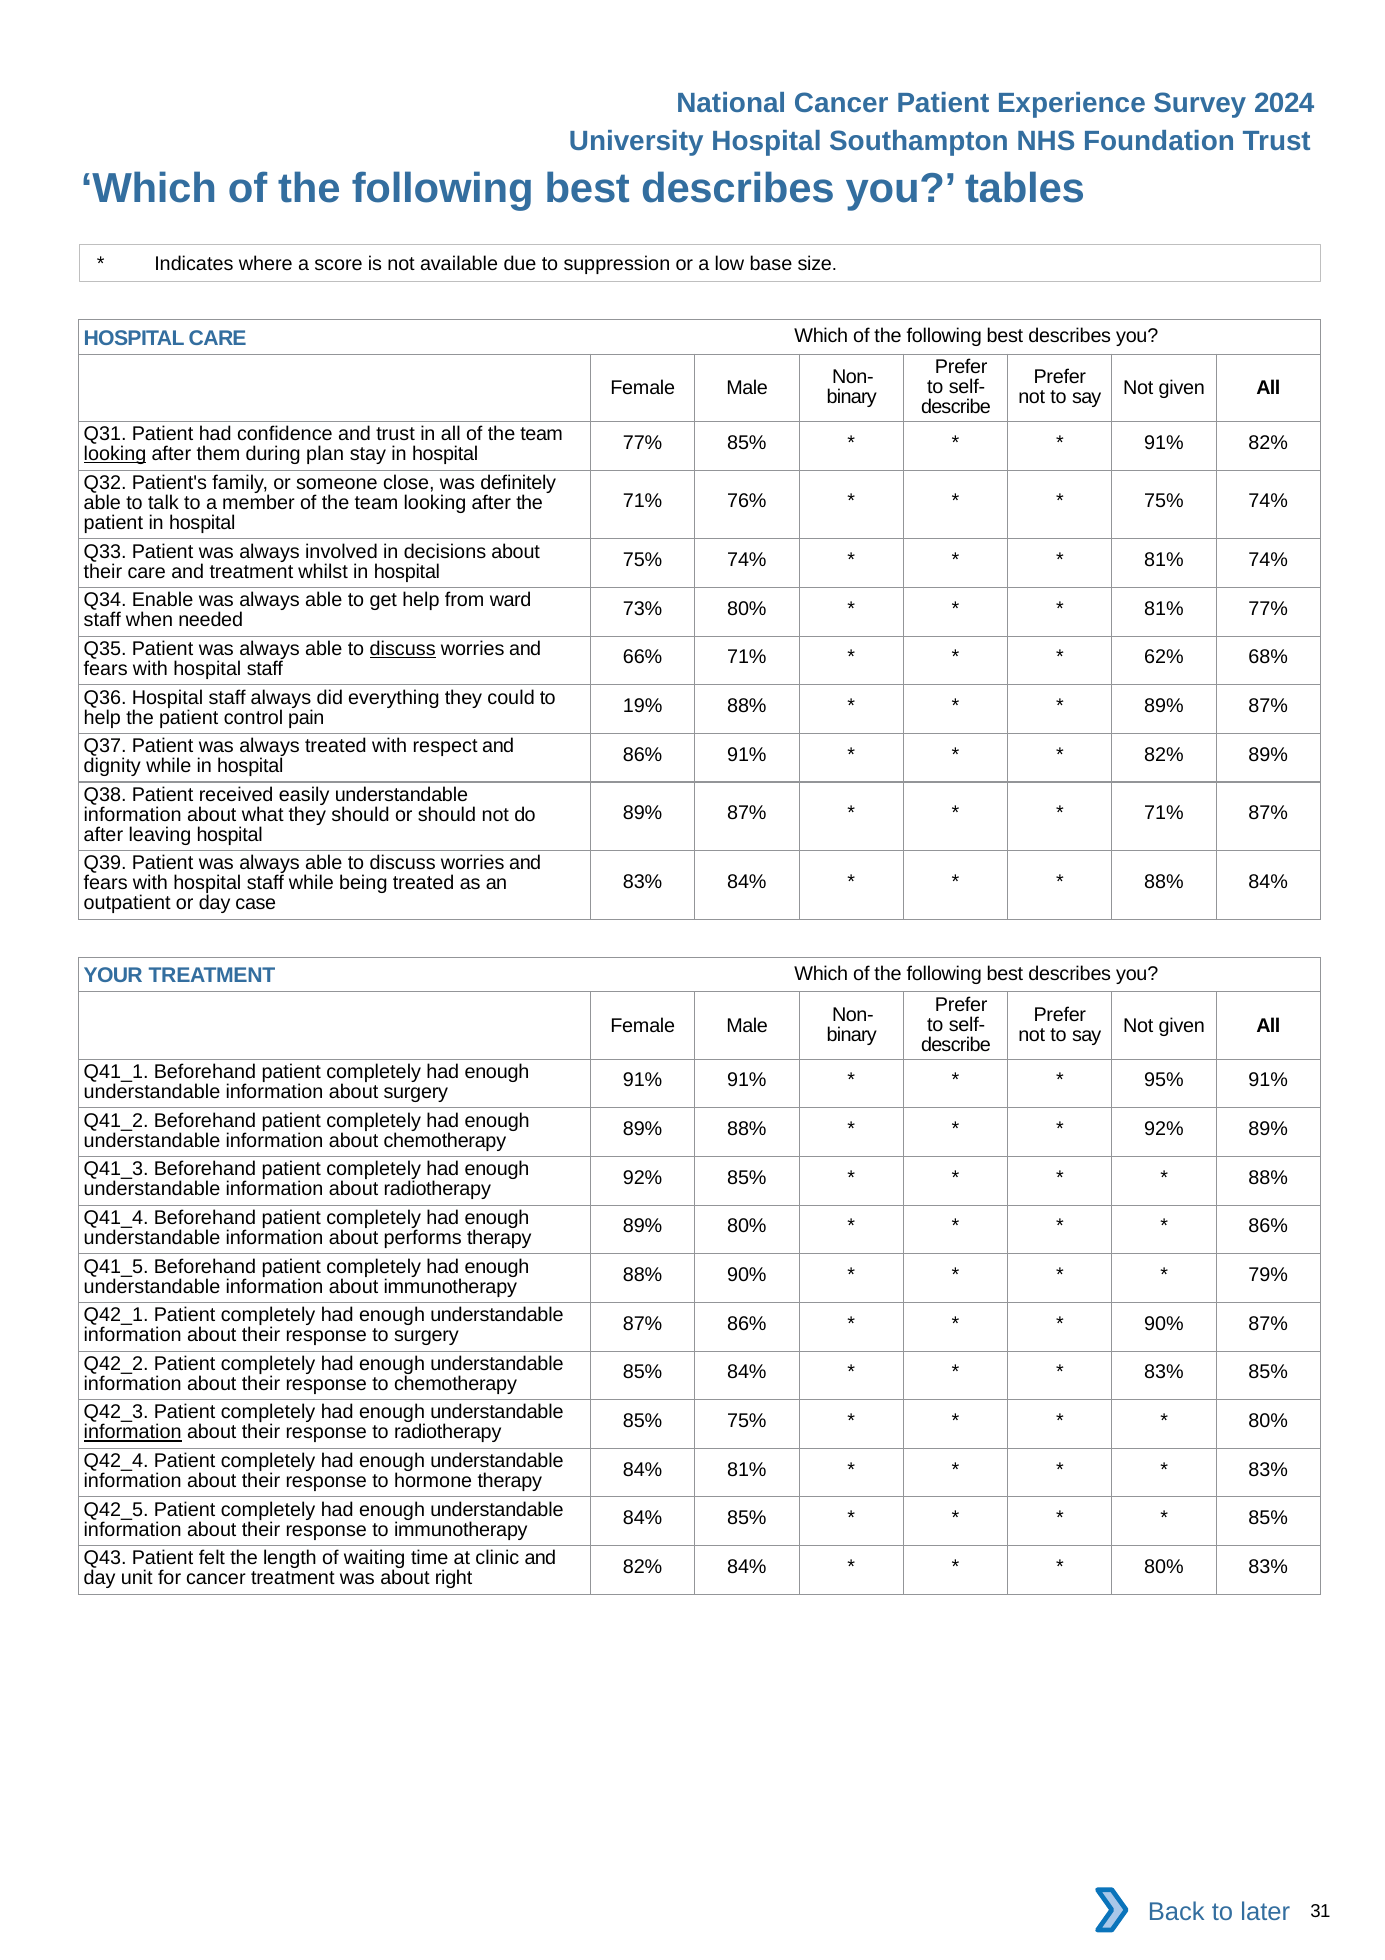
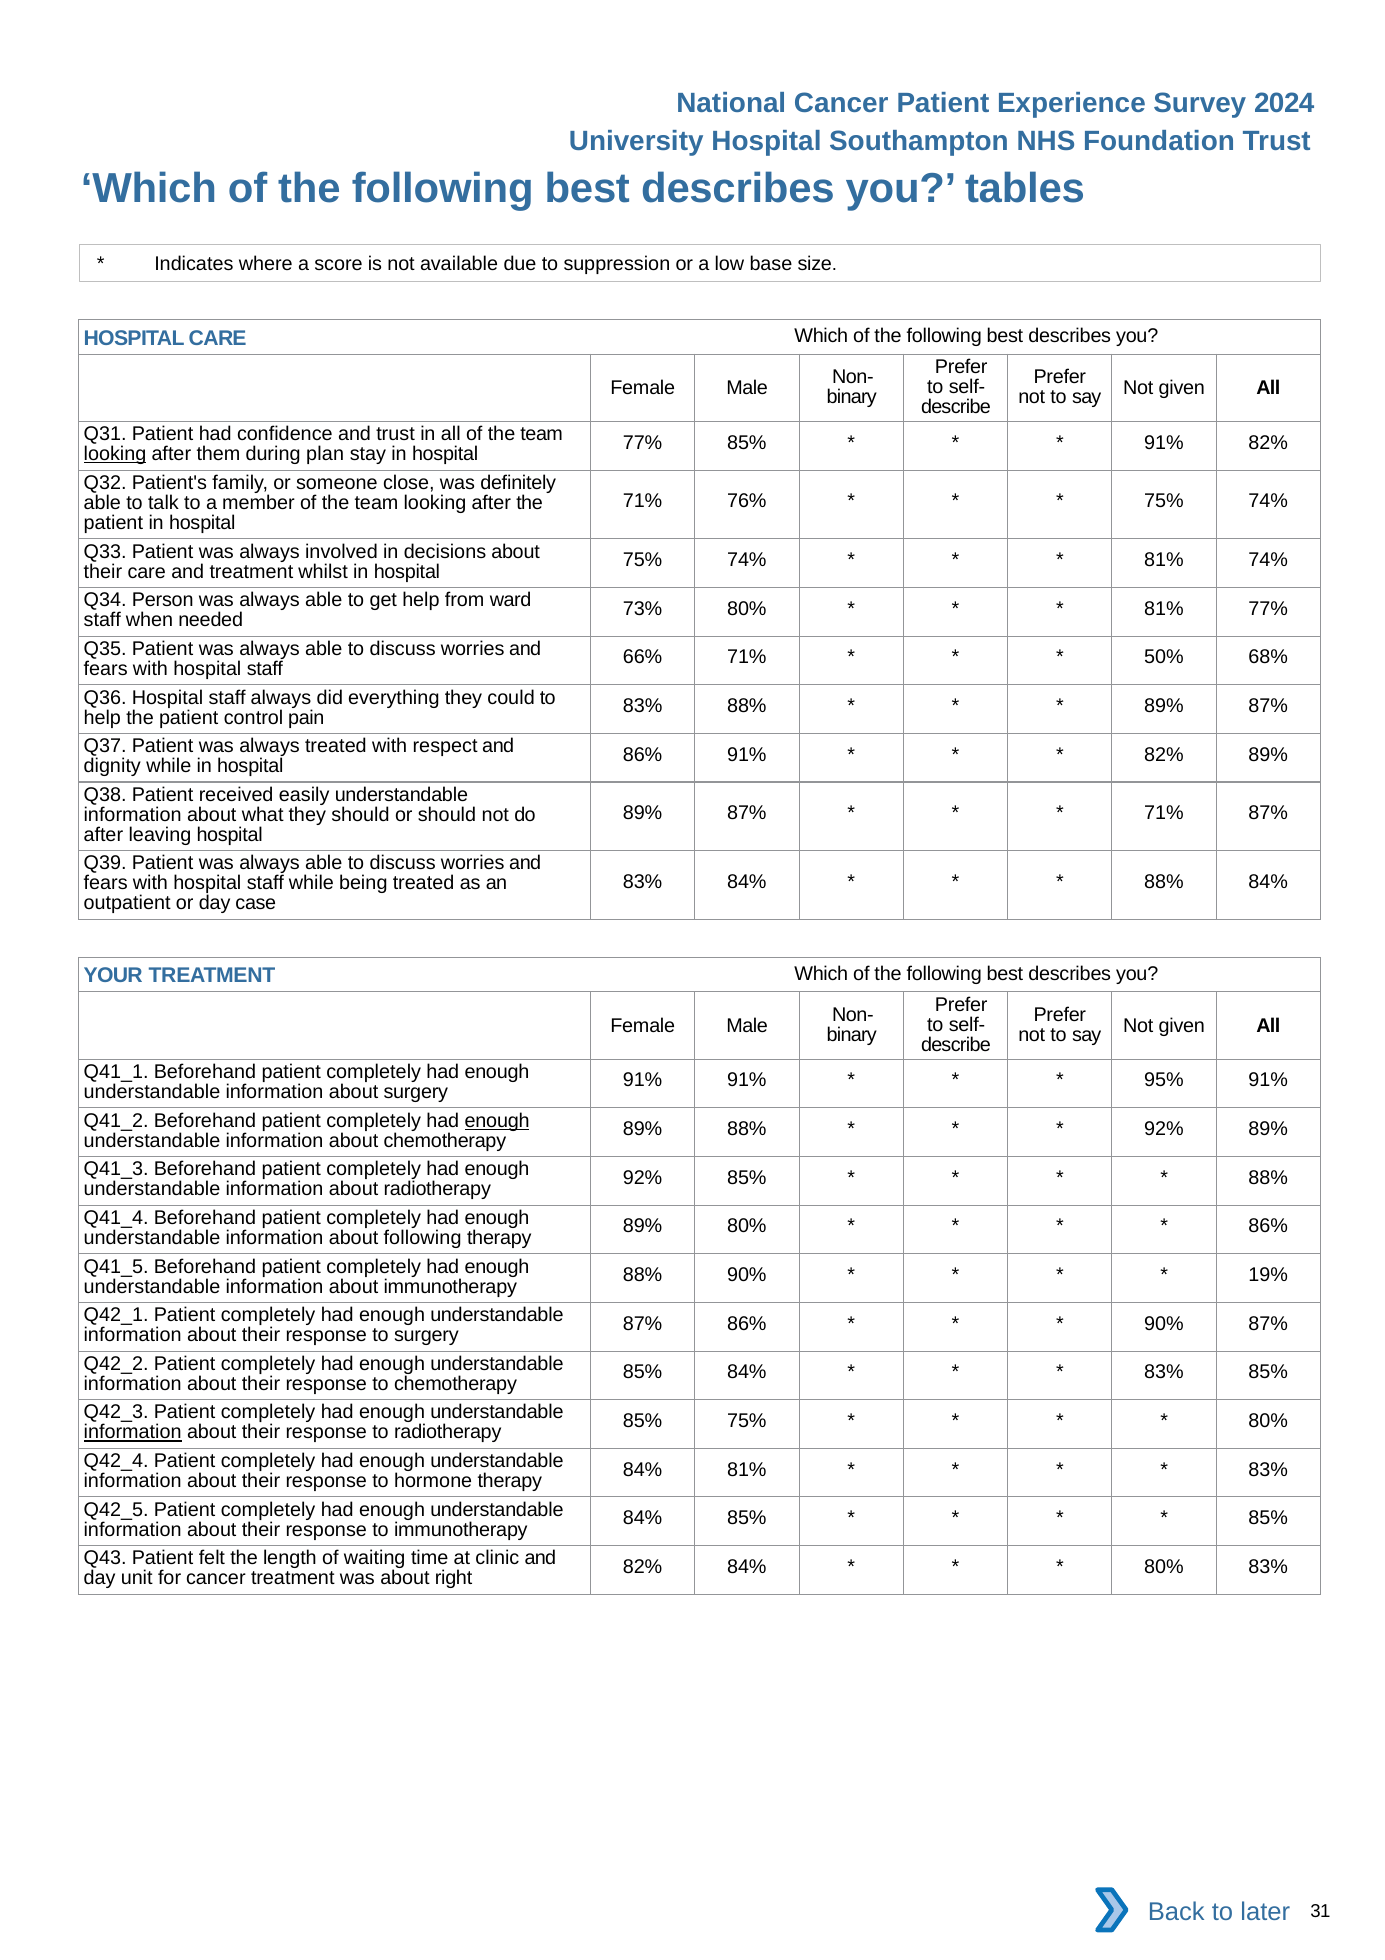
Enable: Enable -> Person
discuss at (403, 649) underline: present -> none
62%: 62% -> 50%
19% at (643, 706): 19% -> 83%
enough at (497, 1121) underline: none -> present
about performs: performs -> following
79%: 79% -> 19%
